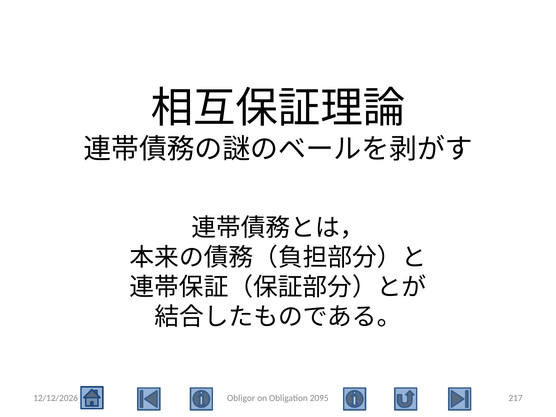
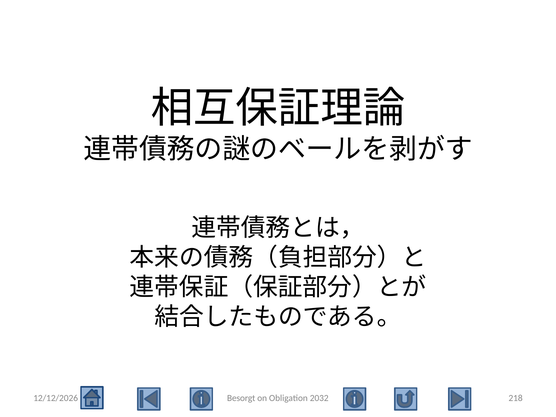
Obligor: Obligor -> Besorgt
2095: 2095 -> 2032
217: 217 -> 218
